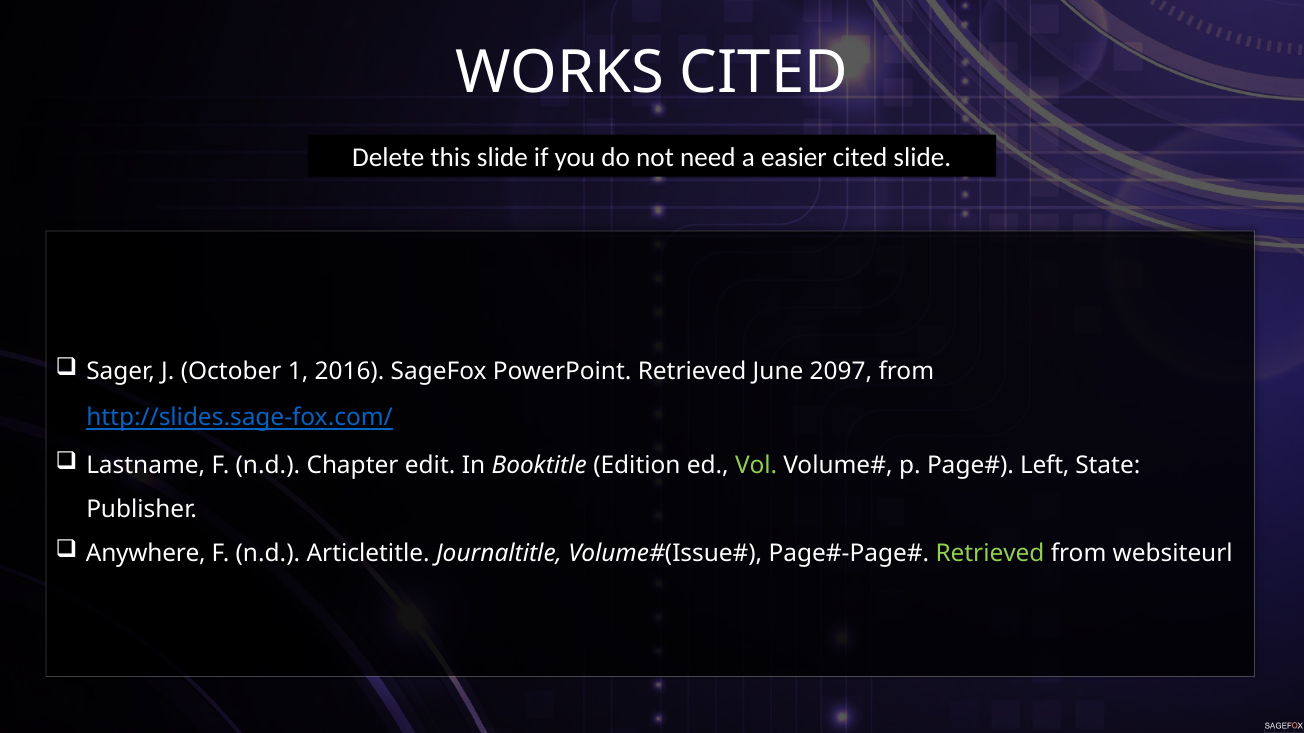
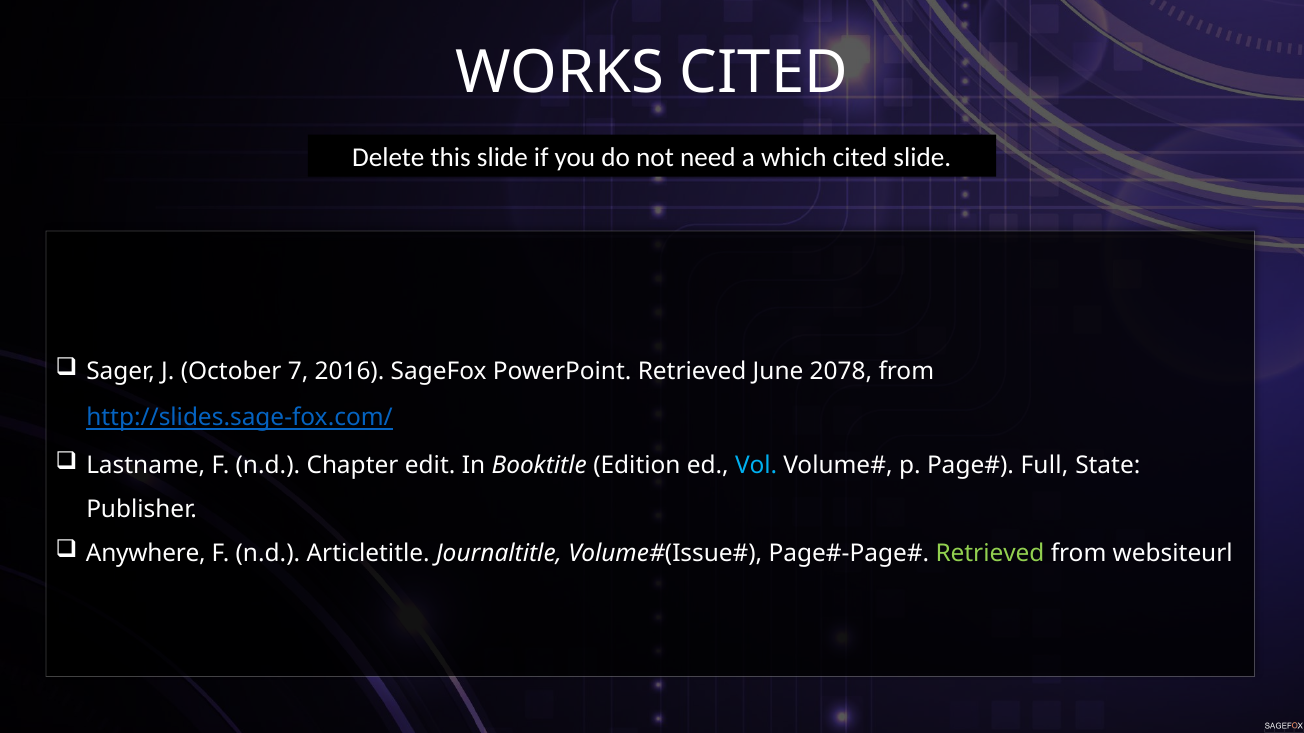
easier: easier -> which
1: 1 -> 7
2097: 2097 -> 2078
Vol colour: light green -> light blue
Left: Left -> Full
